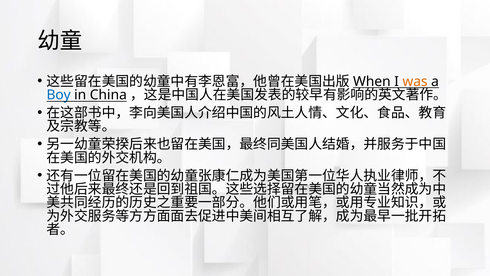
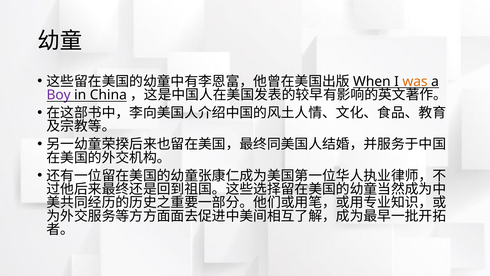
Boy colour: blue -> purple
